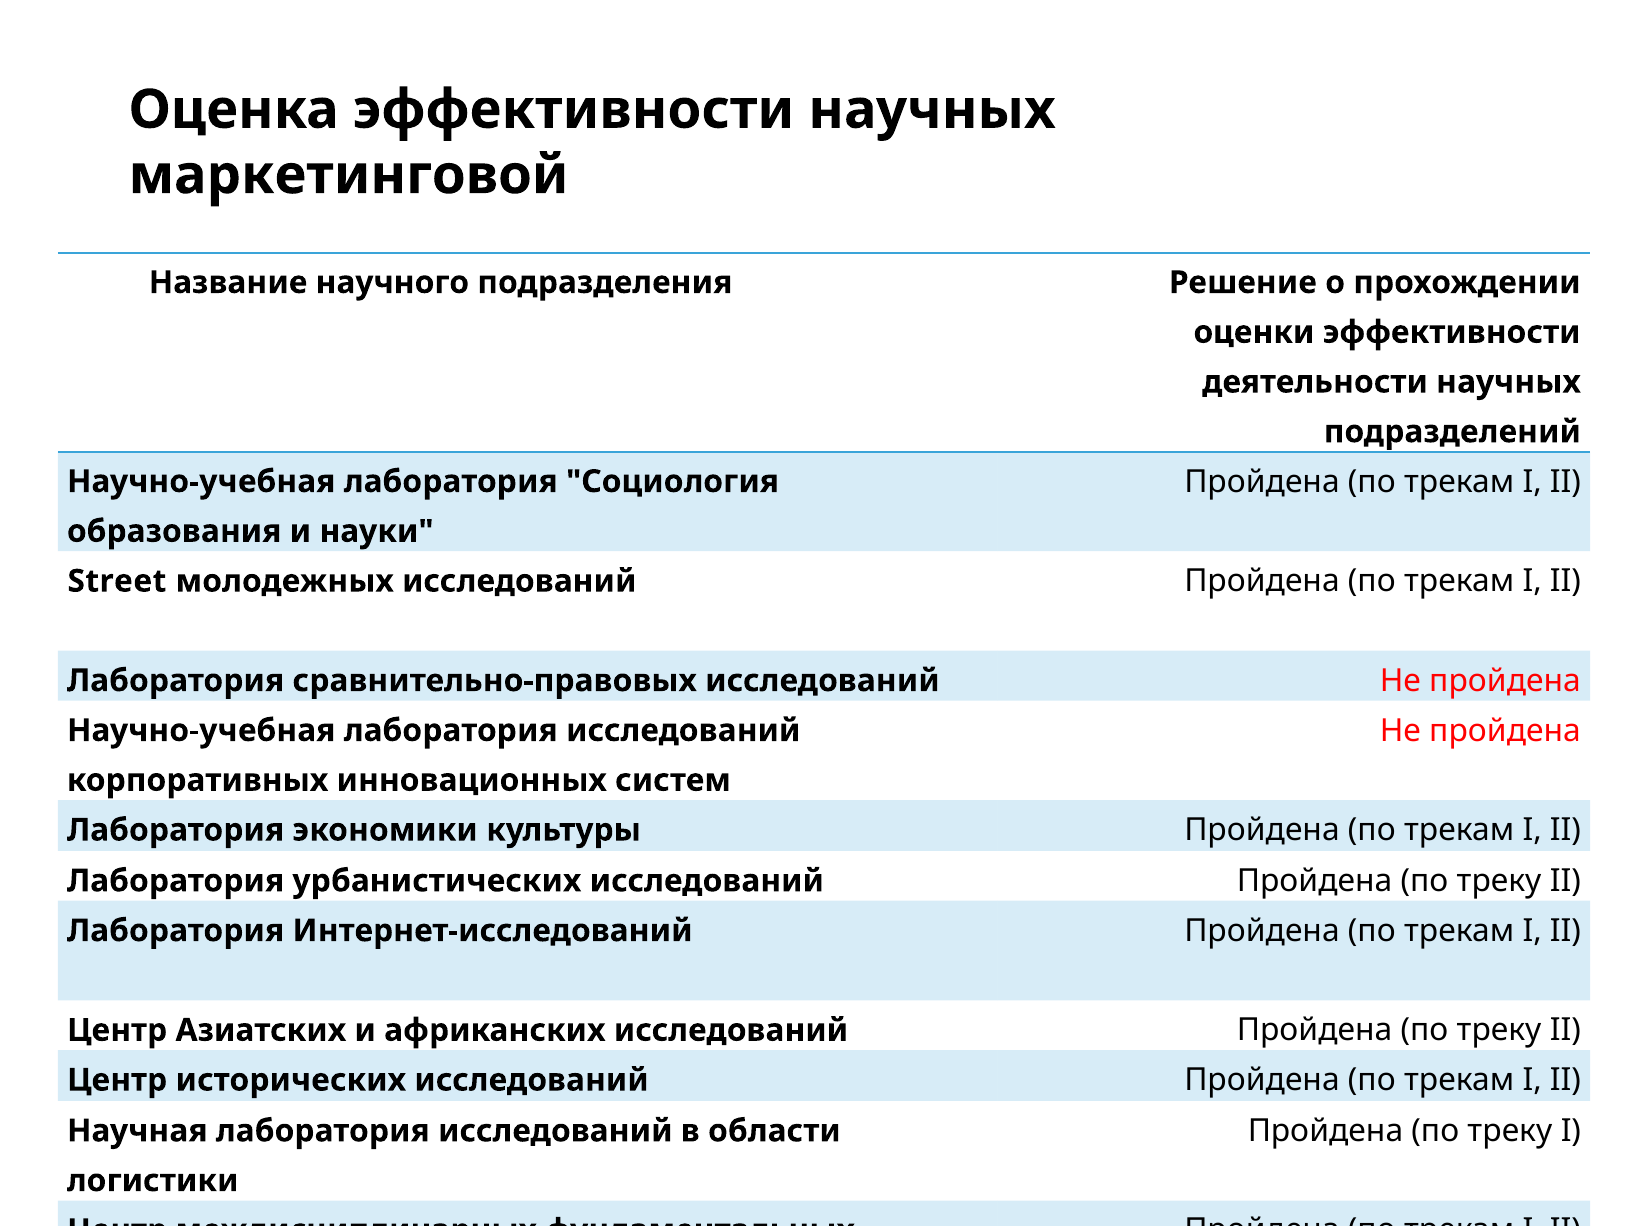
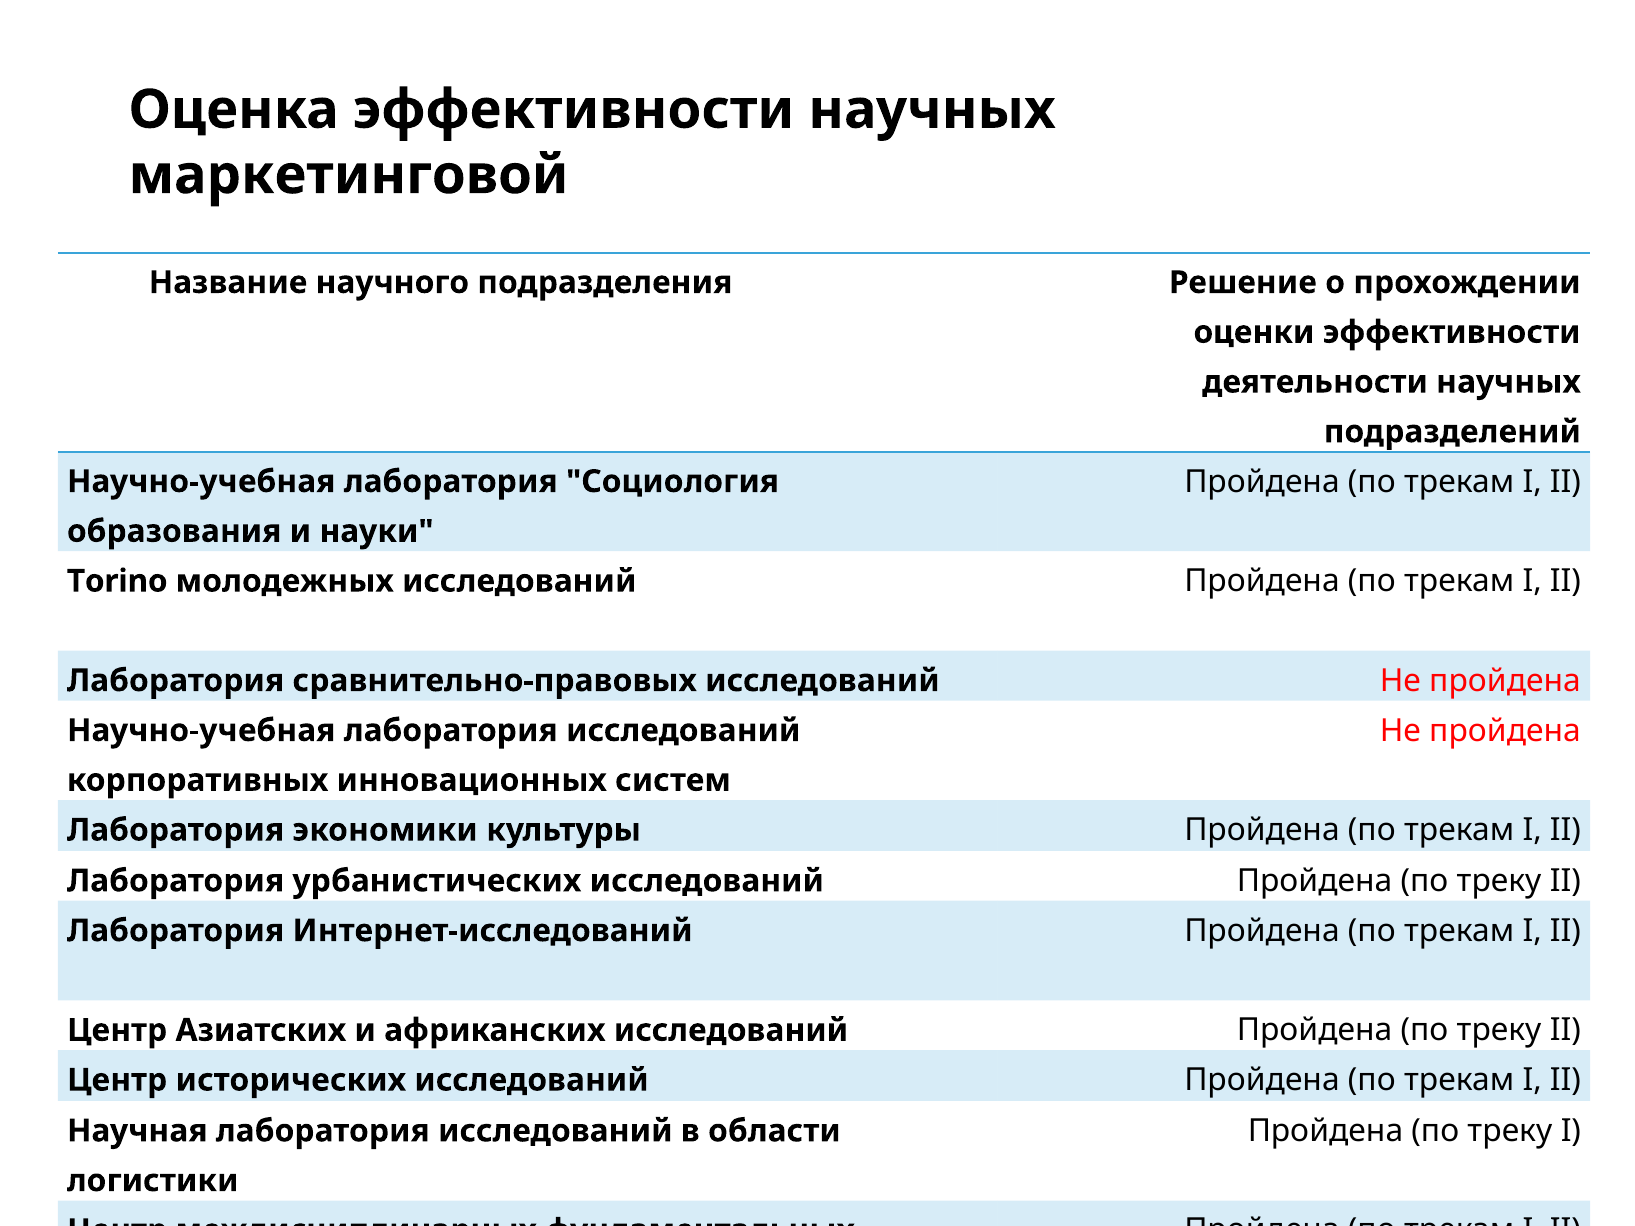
Street: Street -> Torino
